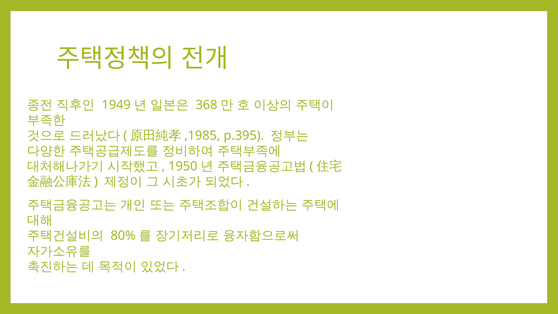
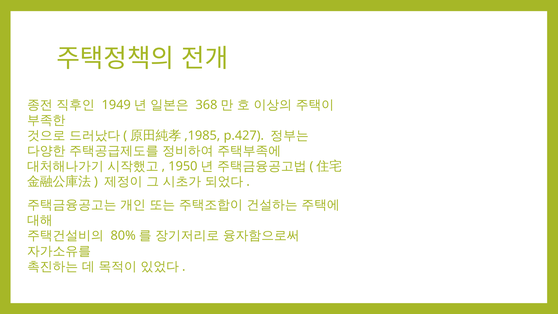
p.395: p.395 -> p.427
